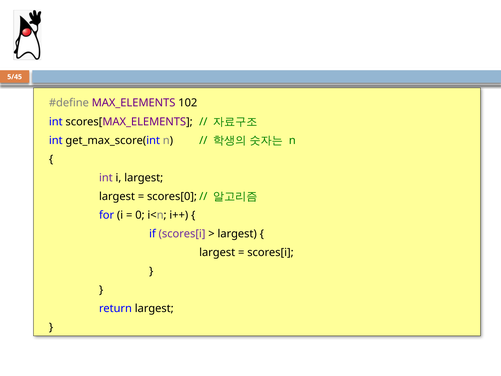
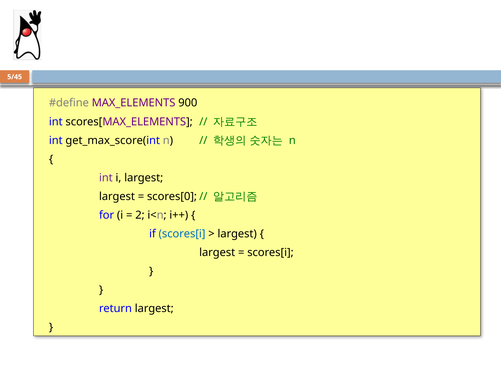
102: 102 -> 900
0: 0 -> 2
scores[i at (182, 234) colour: purple -> blue
